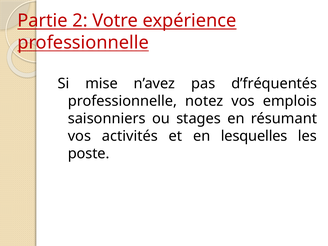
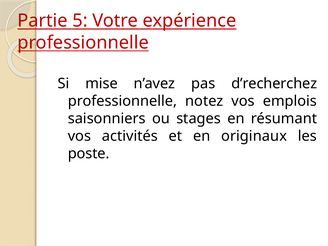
2: 2 -> 5
d’fréquentés: d’fréquentés -> d’recherchez
lesquelles: lesquelles -> originaux
